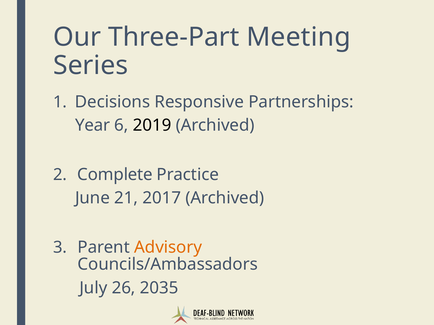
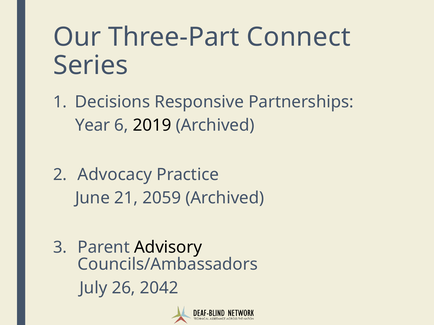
Meeting: Meeting -> Connect
Complete: Complete -> Advocacy
2017: 2017 -> 2059
Advisory colour: orange -> black
2035: 2035 -> 2042
